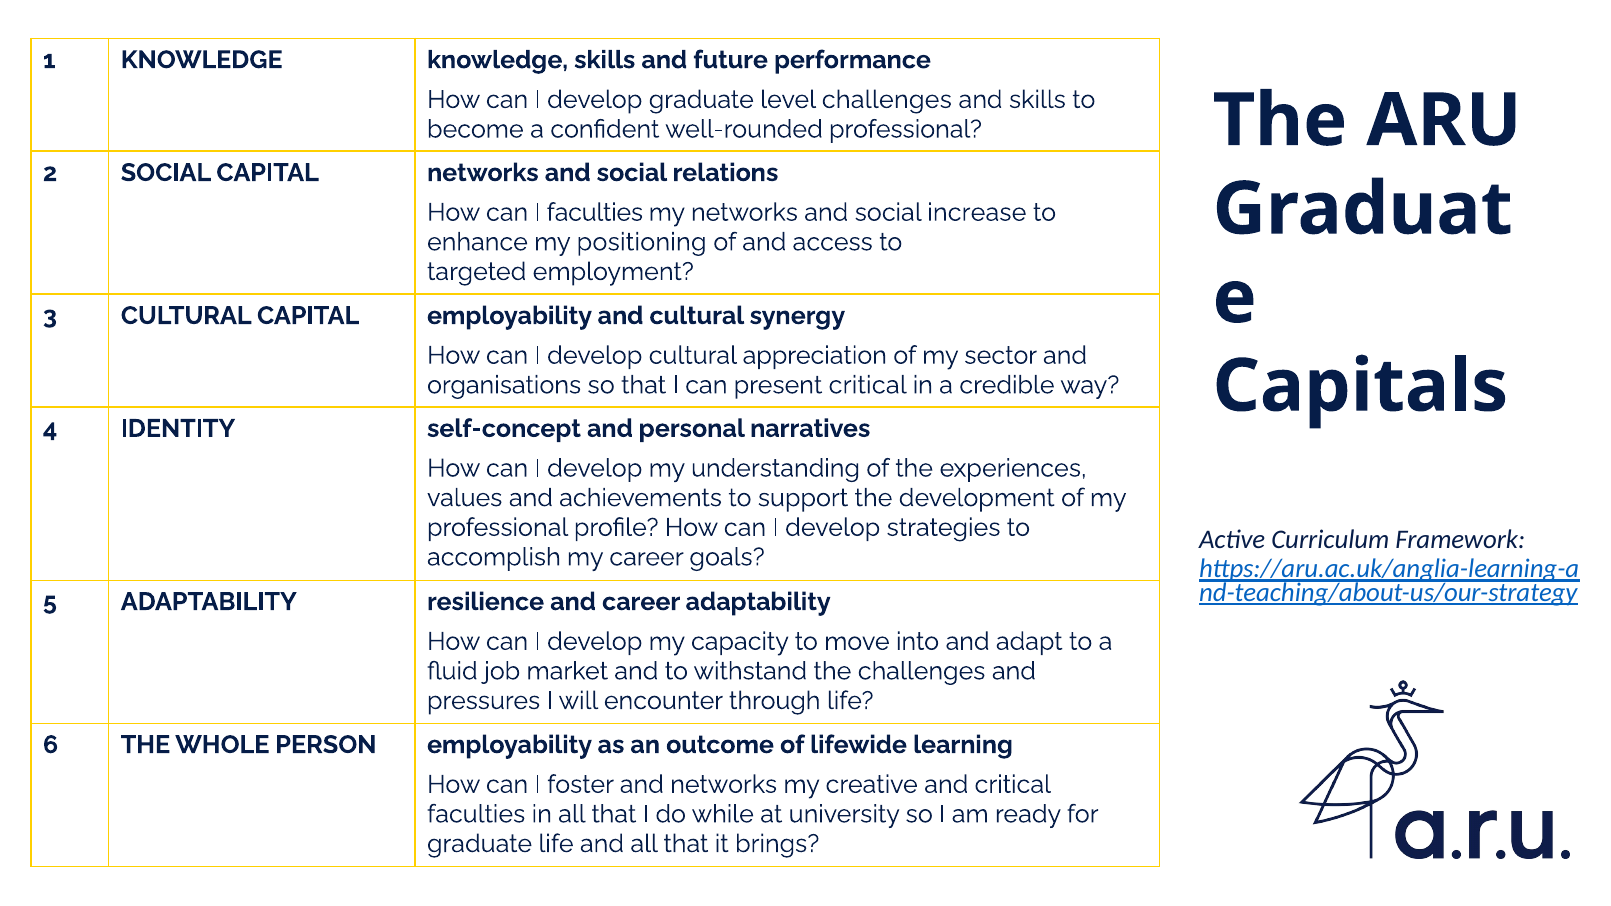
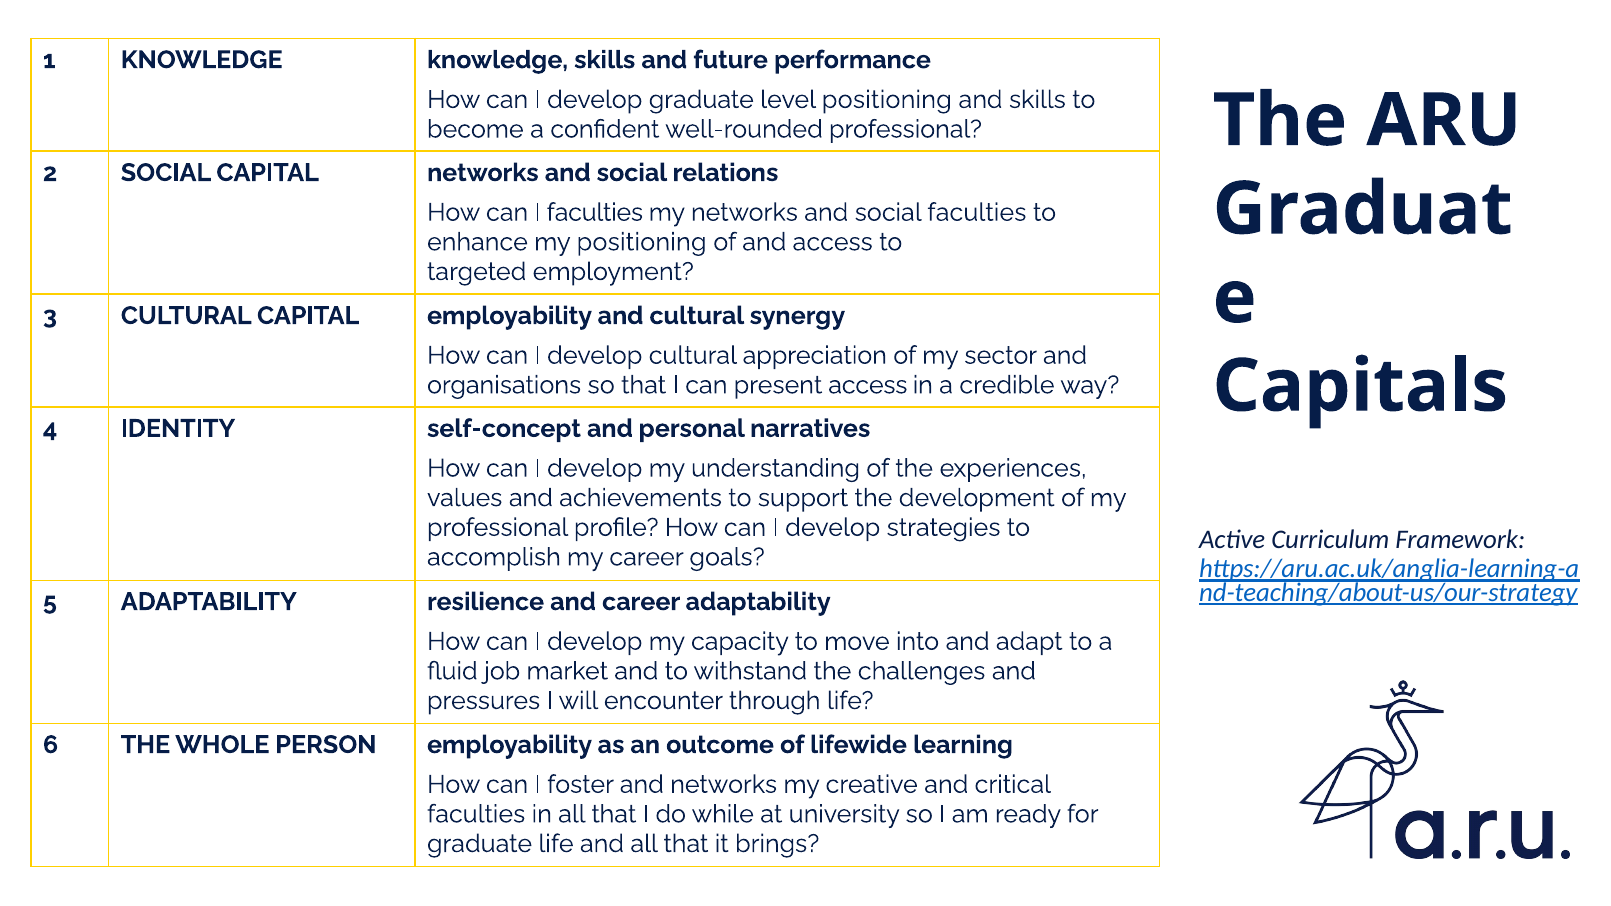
level challenges: challenges -> positioning
social increase: increase -> faculties
present critical: critical -> access
